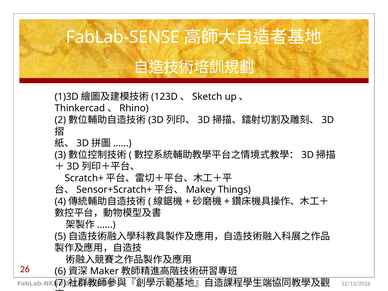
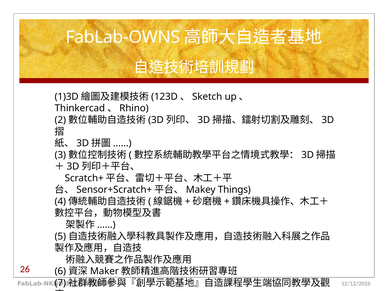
FabLab-SENSE: FabLab-SENSE -> FabLab-OWNS
